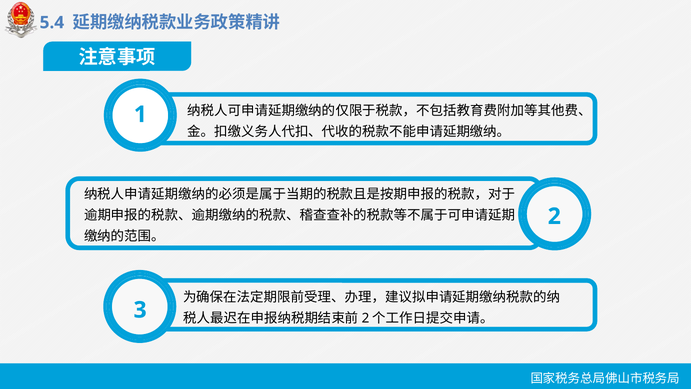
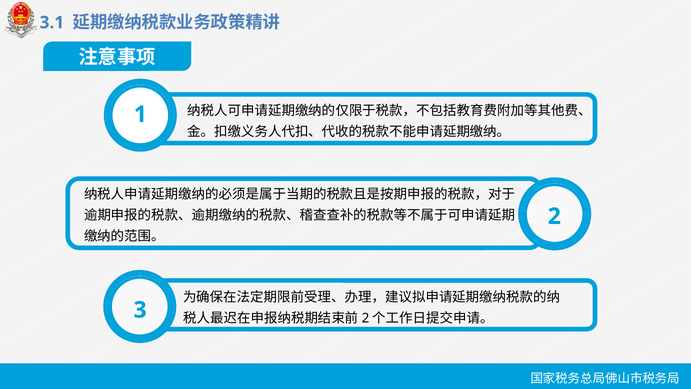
5.4: 5.4 -> 3.1
